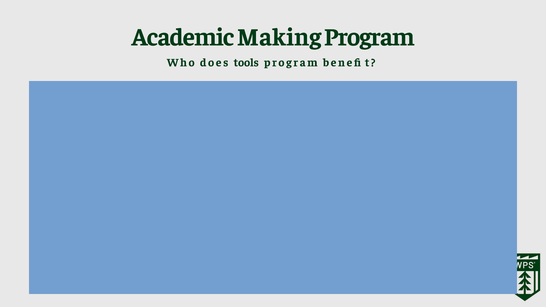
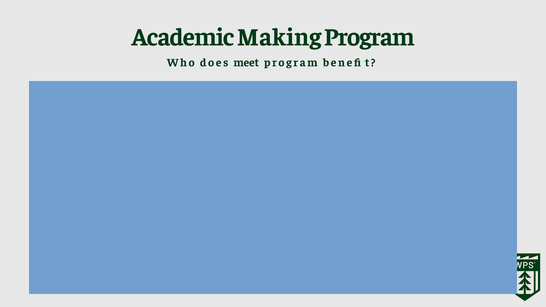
tools: tools -> meet
